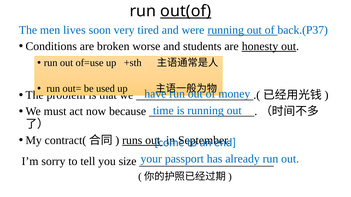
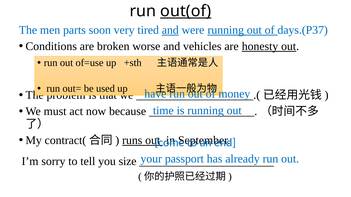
lives: lives -> parts
and at (170, 30) underline: none -> present
back.(P37: back.(P37 -> days.(P37
students: students -> vehicles
